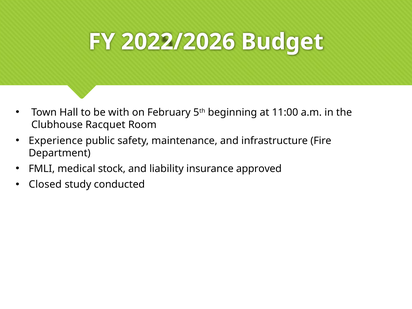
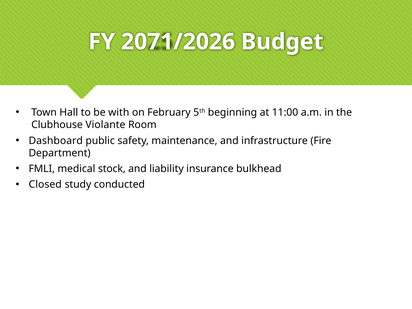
2022/2026: 2022/2026 -> 2071/2026
Racquet: Racquet -> Violante
Experience: Experience -> Dashboard
approved: approved -> bulkhead
